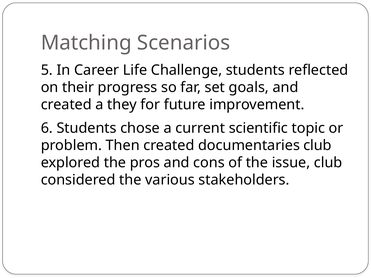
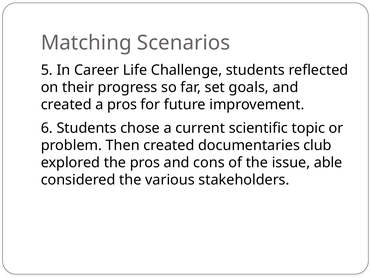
a they: they -> pros
issue club: club -> able
